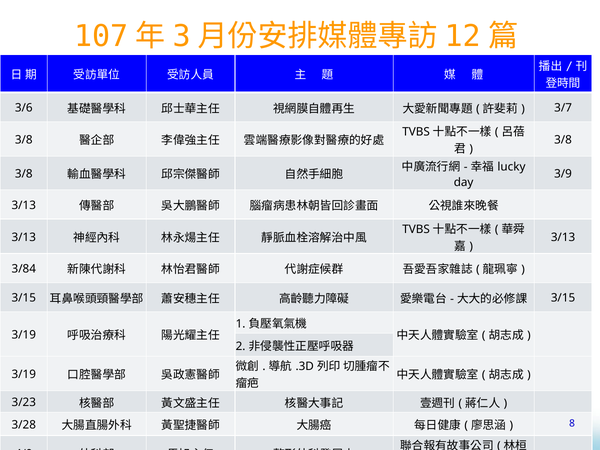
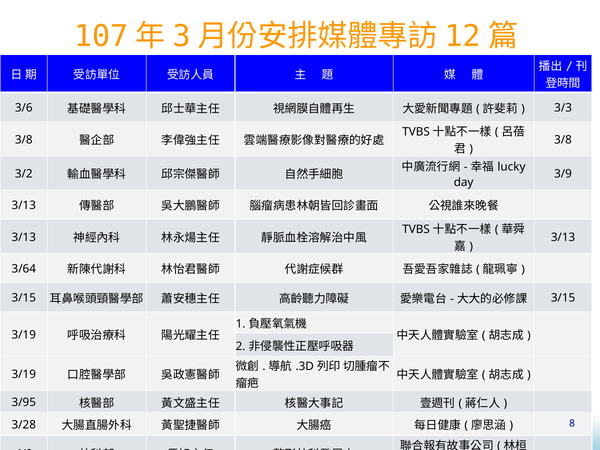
3/7: 3/7 -> 3/3
3/8 at (24, 174): 3/8 -> 3/2
3/84: 3/84 -> 3/64
3/23: 3/23 -> 3/95
